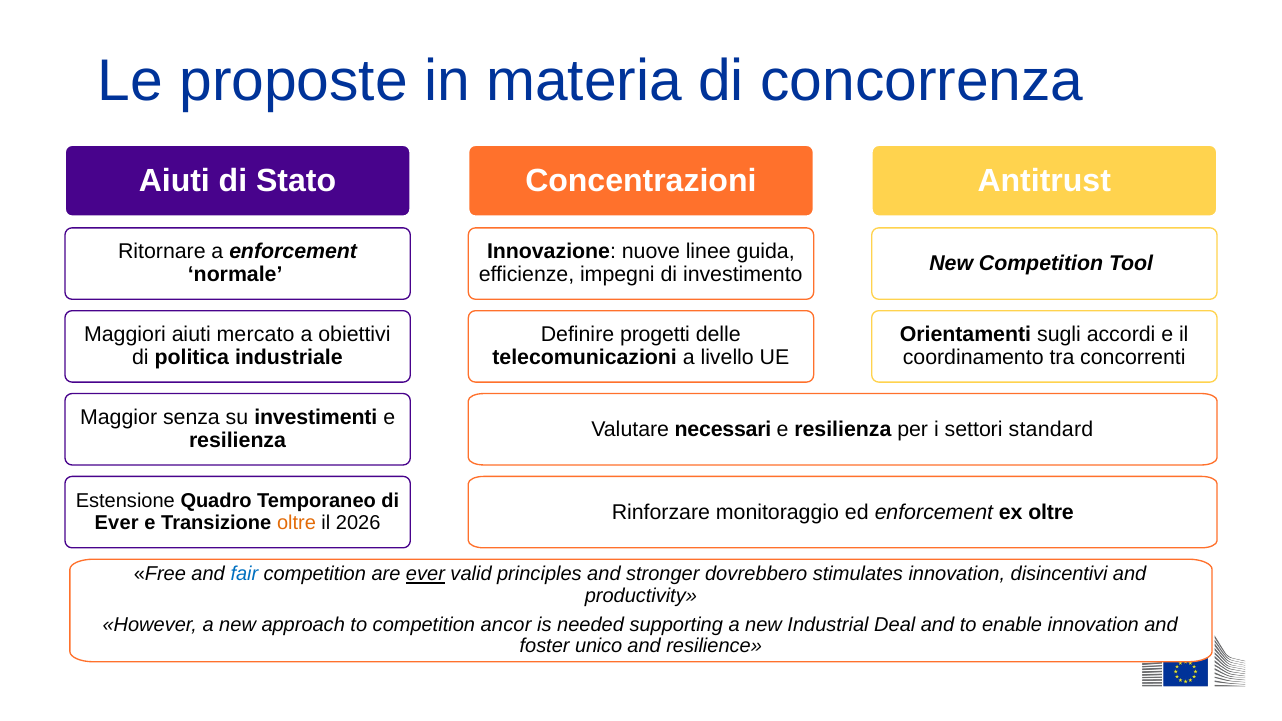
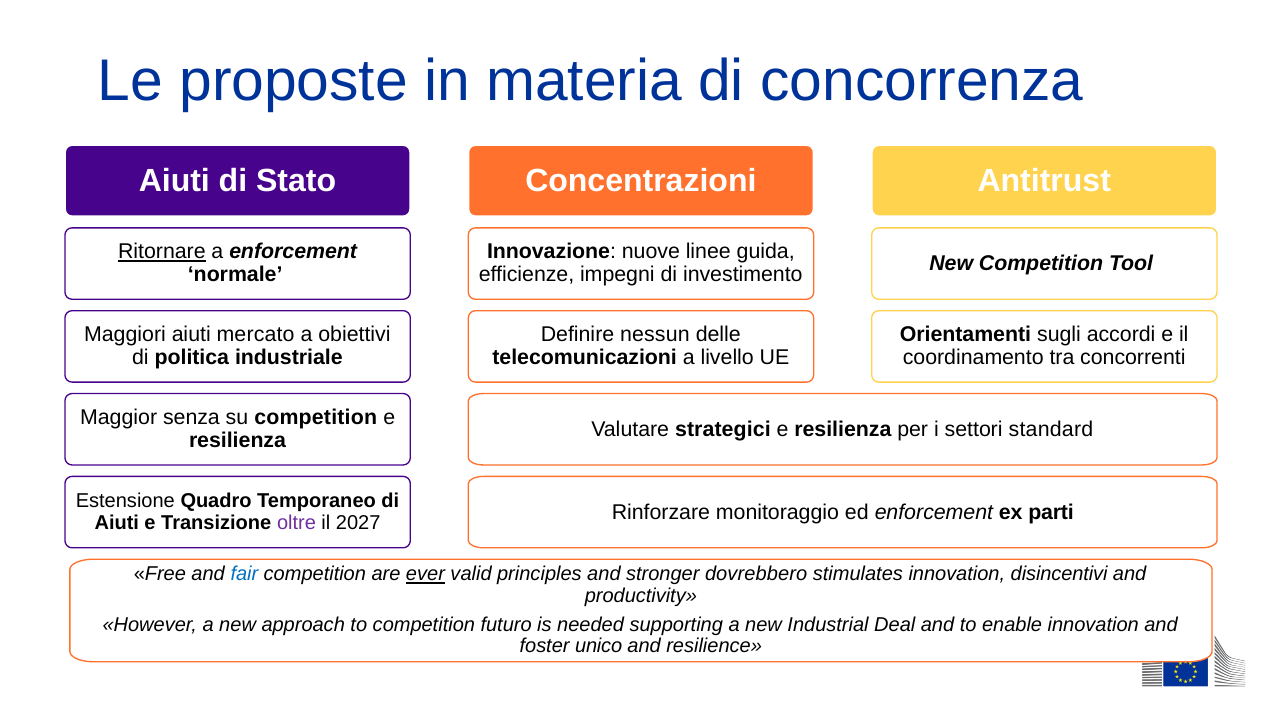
Ritornare underline: none -> present
progetti: progetti -> nessun
su investimenti: investimenti -> competition
necessari: necessari -> strategici
ex oltre: oltre -> parti
Ever at (117, 523): Ever -> Aiuti
oltre at (297, 523) colour: orange -> purple
2026: 2026 -> 2027
ancor: ancor -> futuro
